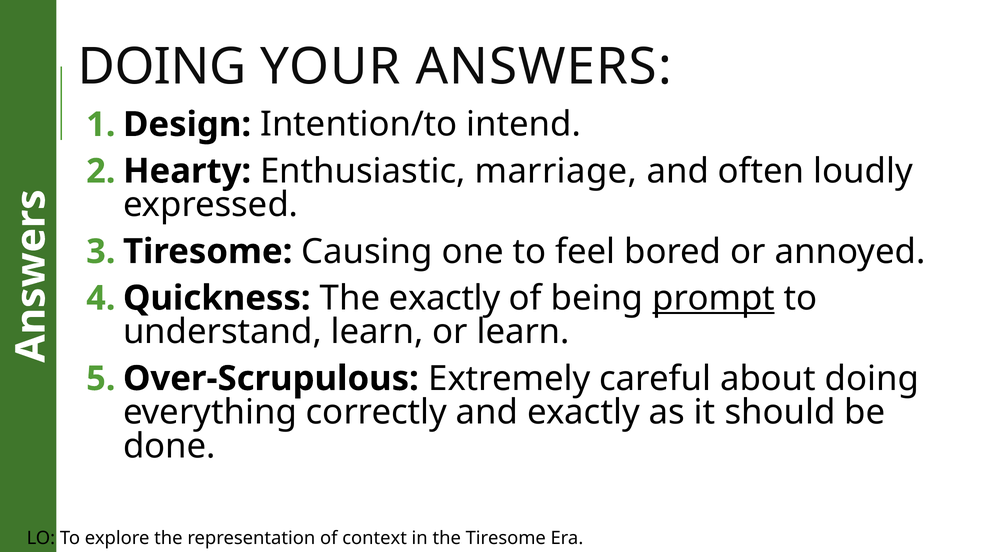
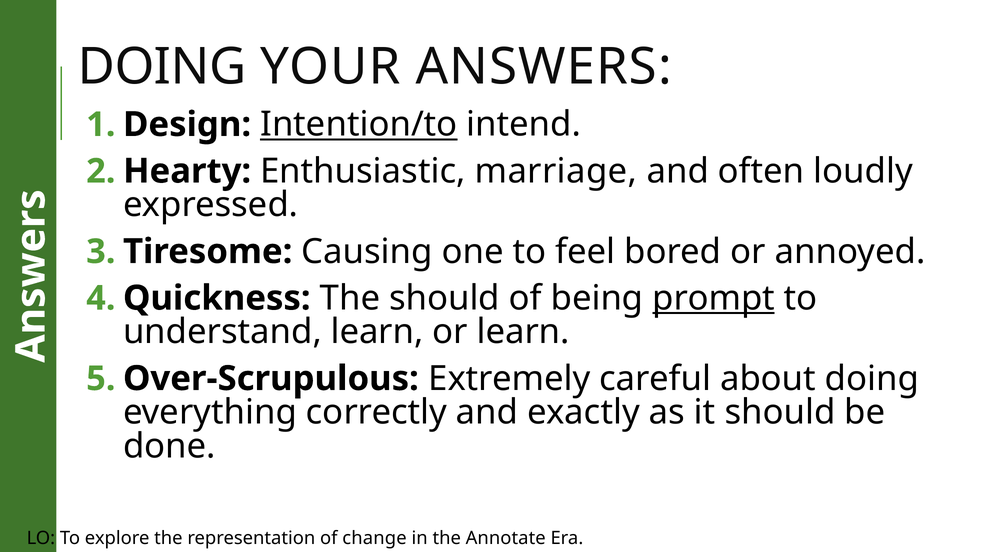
Intention/to underline: none -> present
The exactly: exactly -> should
context: context -> change
Tiresome: Tiresome -> Annotate
